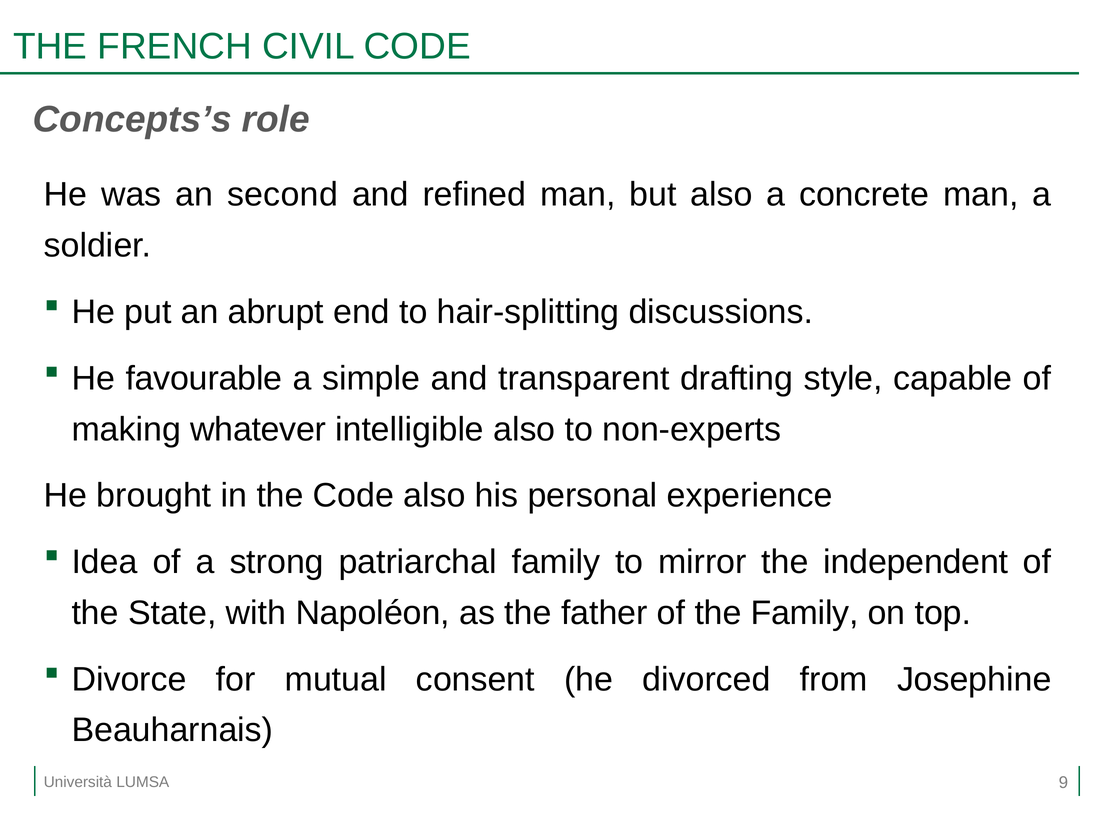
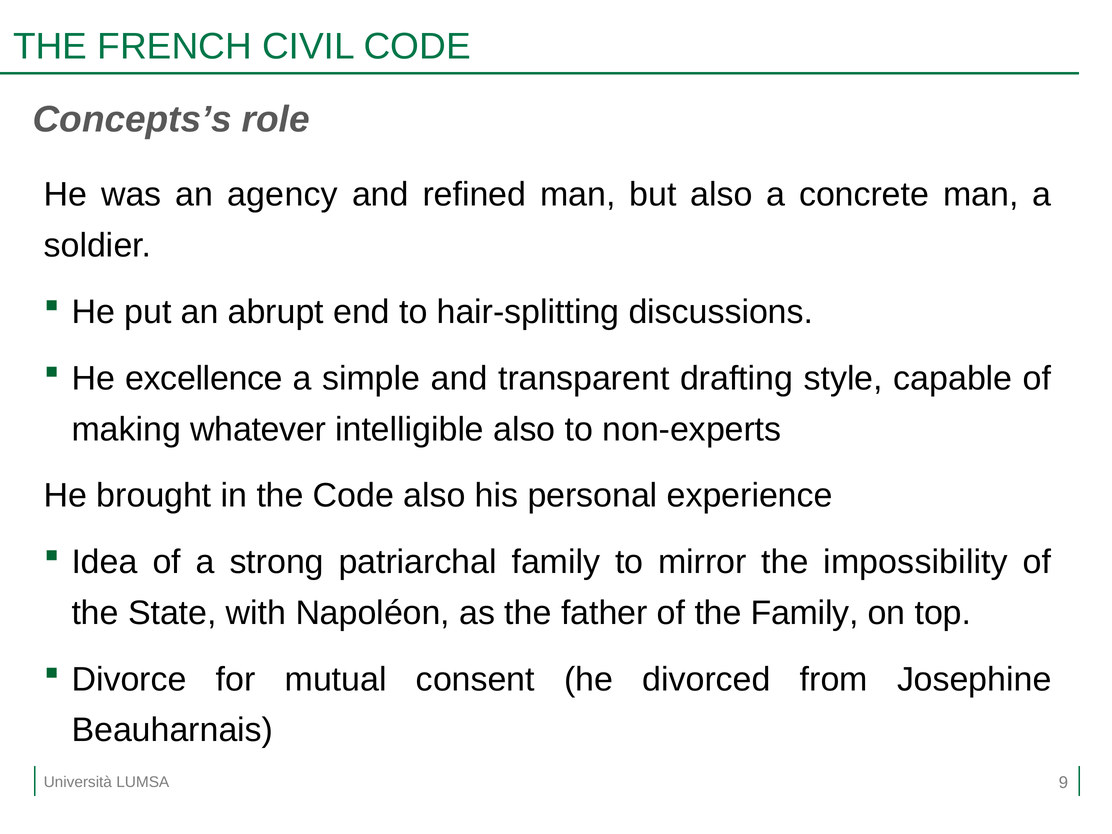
second: second -> agency
favourable: favourable -> excellence
independent: independent -> impossibility
